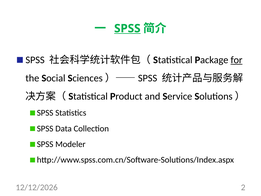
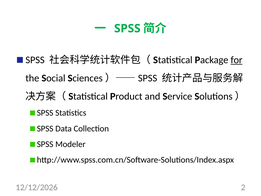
SPSS at (127, 28) underline: present -> none
